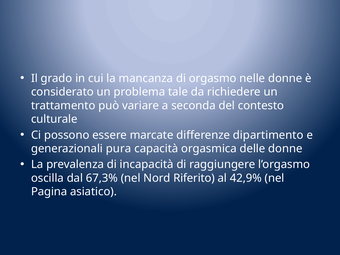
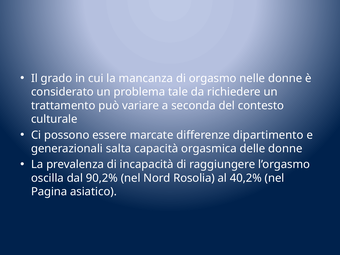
pura: pura -> salta
67,3%: 67,3% -> 90,2%
Riferito: Riferito -> Rosolia
42,9%: 42,9% -> 40,2%
